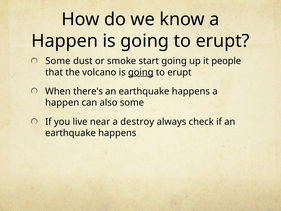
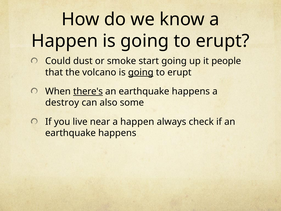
Some at (58, 61): Some -> Could
there's underline: none -> present
happen at (62, 103): happen -> destroy
near a destroy: destroy -> happen
